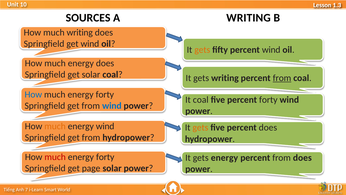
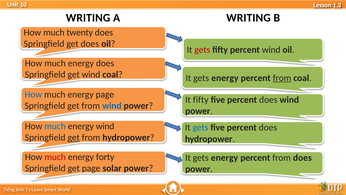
SOURCES at (88, 18): SOURCES -> WRITING
much writing: writing -> twenty
get wind: wind -> does
gets at (202, 50) colour: orange -> red
get solar: solar -> wind
coal It gets writing: writing -> energy
forty at (105, 94): forty -> page
It coal: coal -> fifty
forty at (268, 100): forty -> does
much at (55, 126) colour: orange -> blue
gets at (200, 127) colour: orange -> blue
get at (74, 137) underline: none -> present
